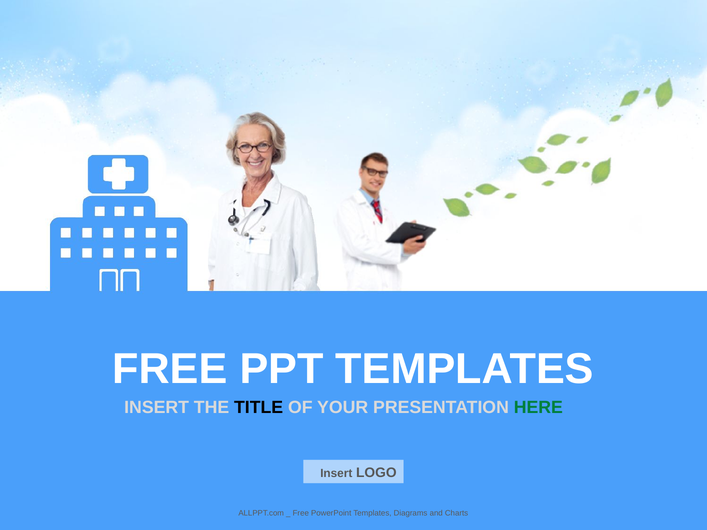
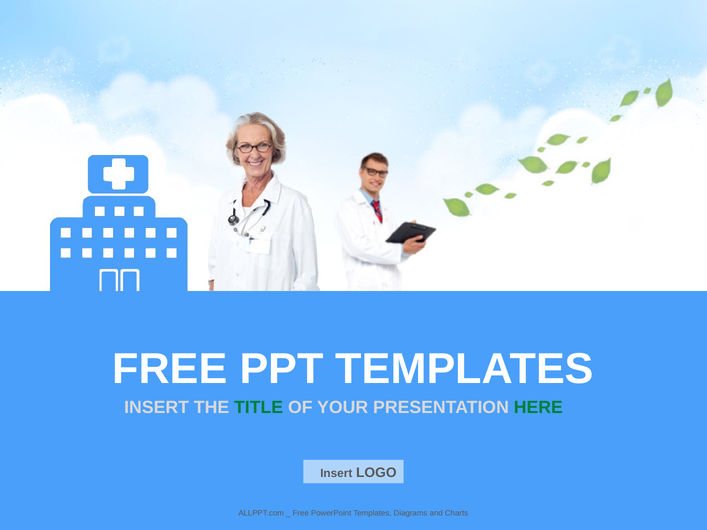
TITLE colour: black -> green
